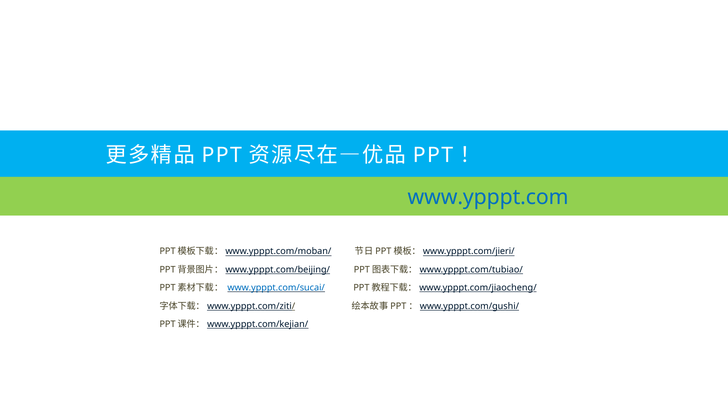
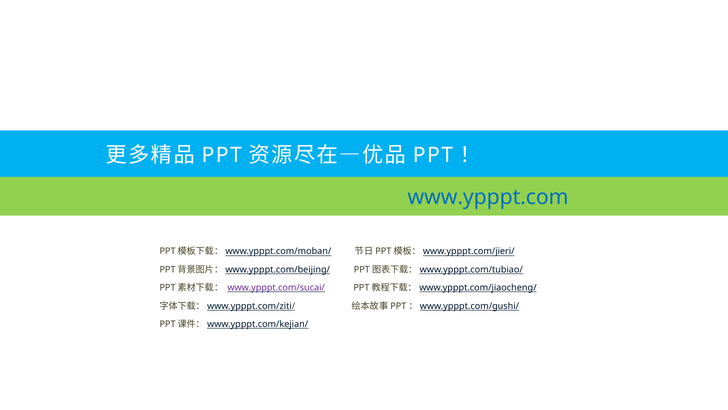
www.ypppt.com/sucai/ colour: blue -> purple
